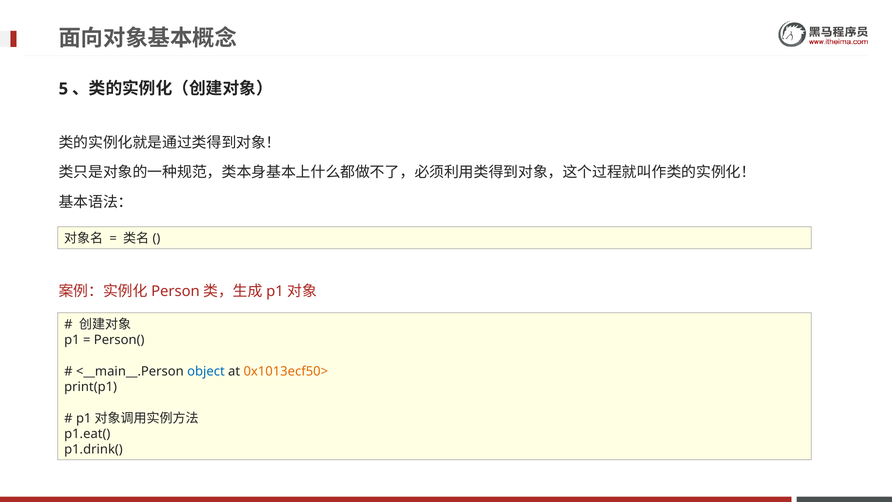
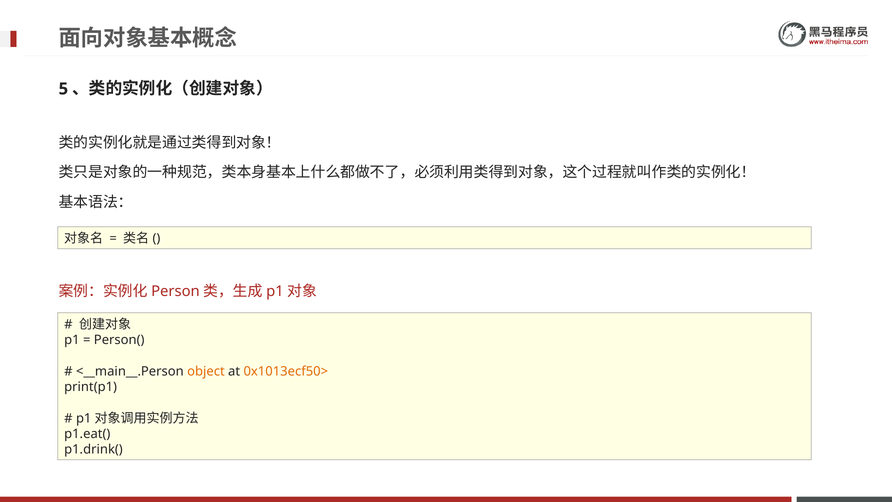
object colour: blue -> orange
